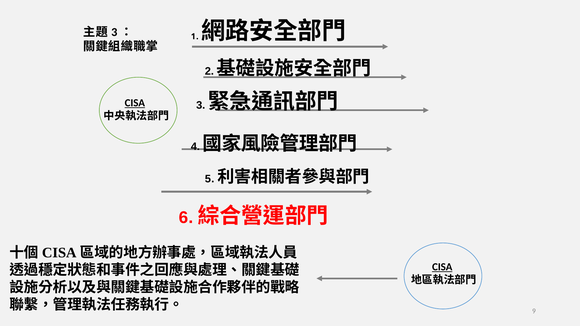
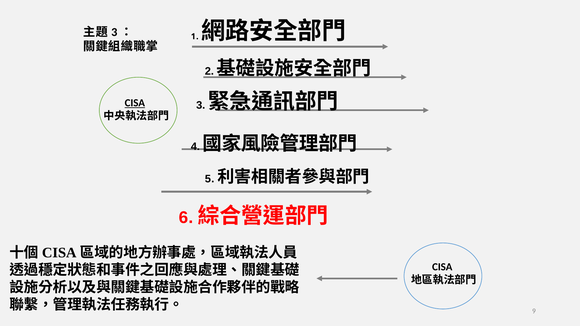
CISA at (442, 267) underline: present -> none
